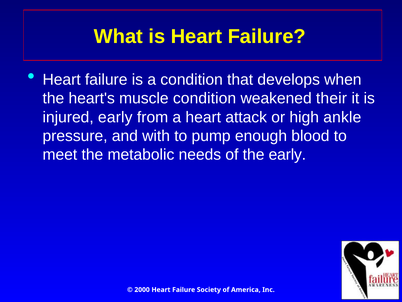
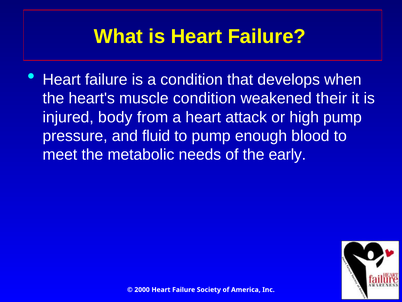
injured early: early -> body
high ankle: ankle -> pump
with: with -> fluid
